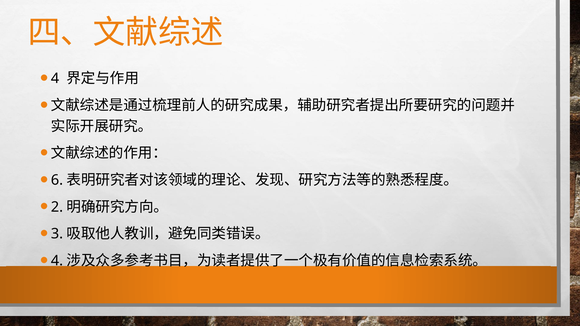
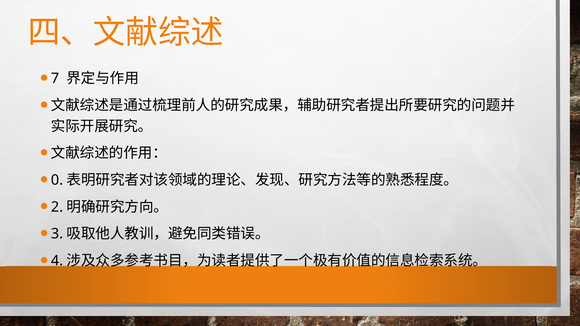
4 at (55, 79): 4 -> 7
6: 6 -> 0
